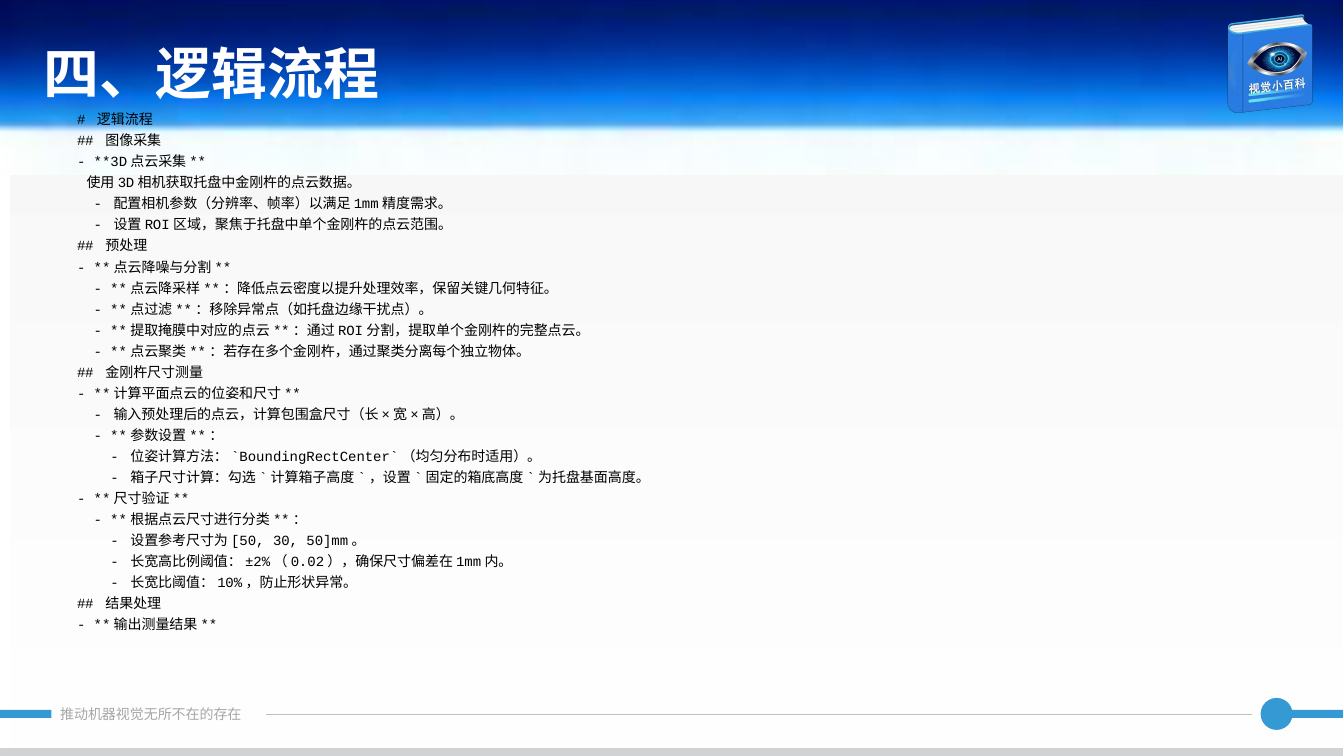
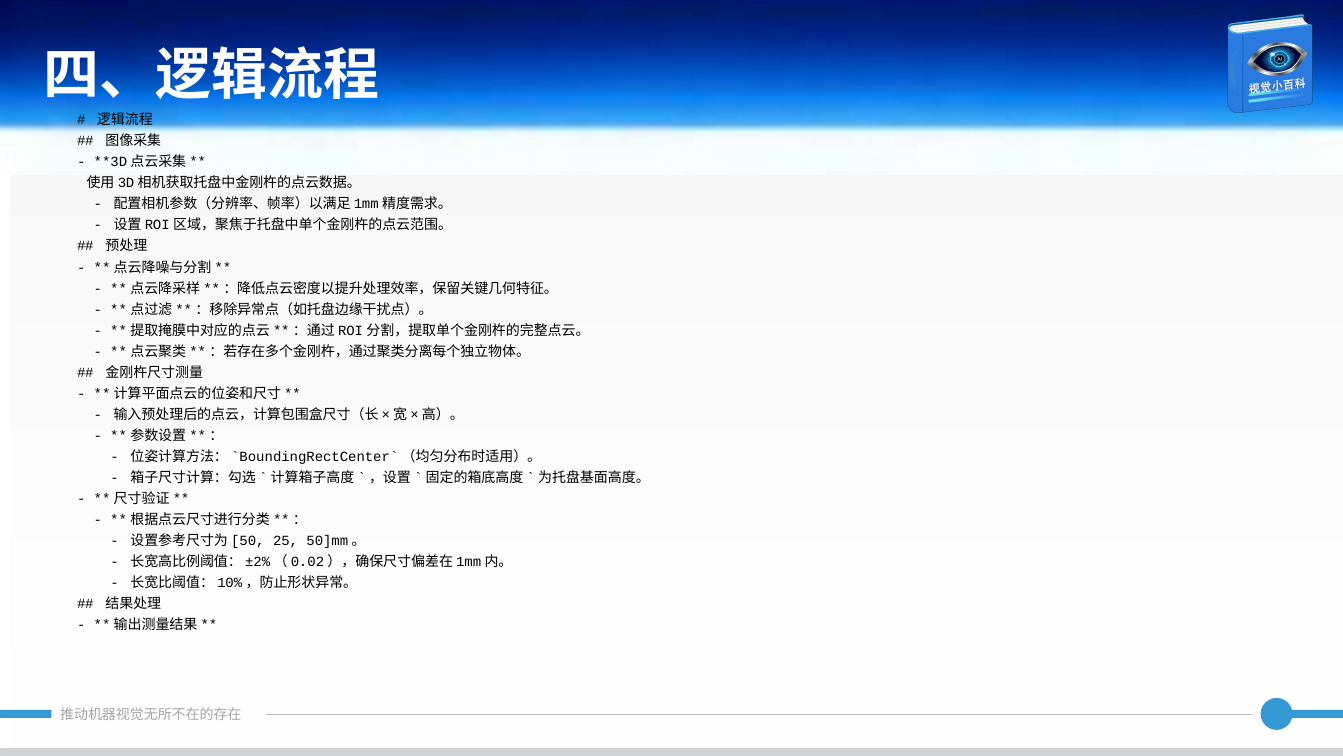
30: 30 -> 25
